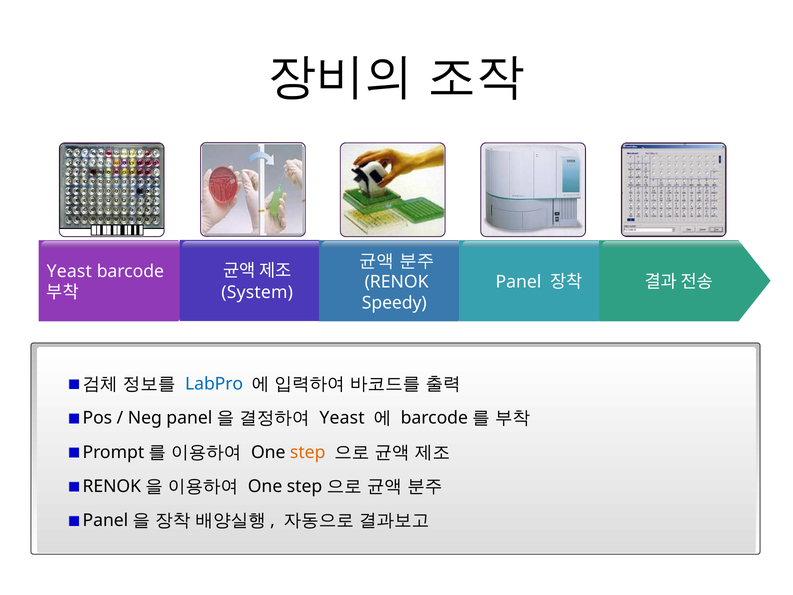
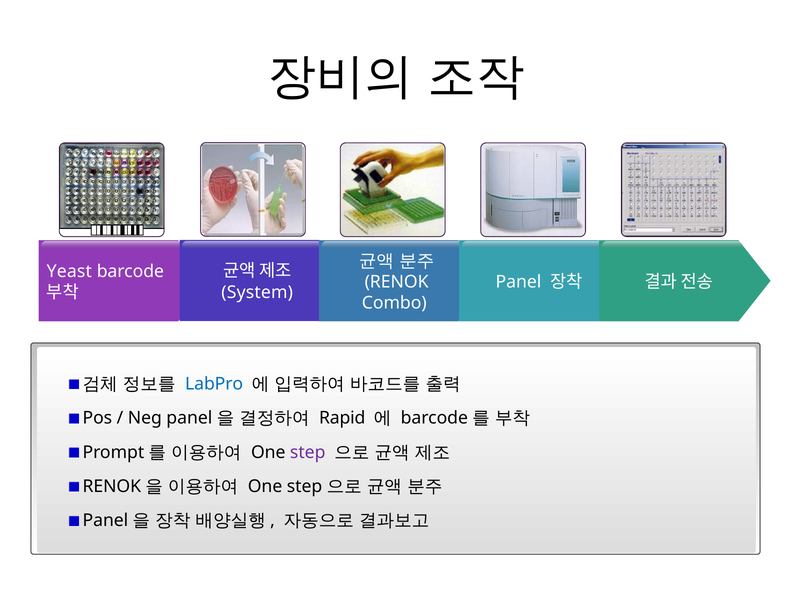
Speedy: Speedy -> Combo
Yeast at (342, 418): Yeast -> Rapid
step colour: orange -> purple
